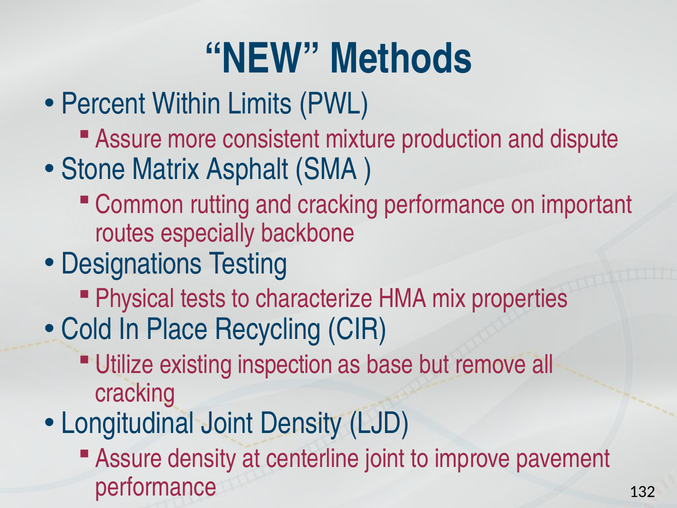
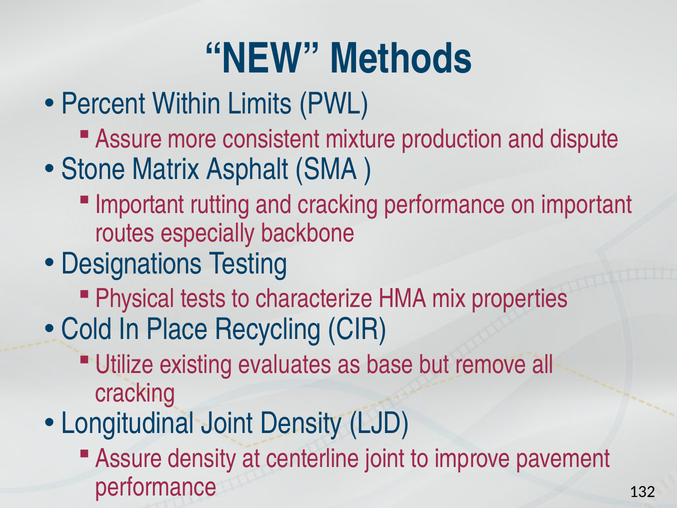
Common at (139, 205): Common -> Important
inspection: inspection -> evaluates
